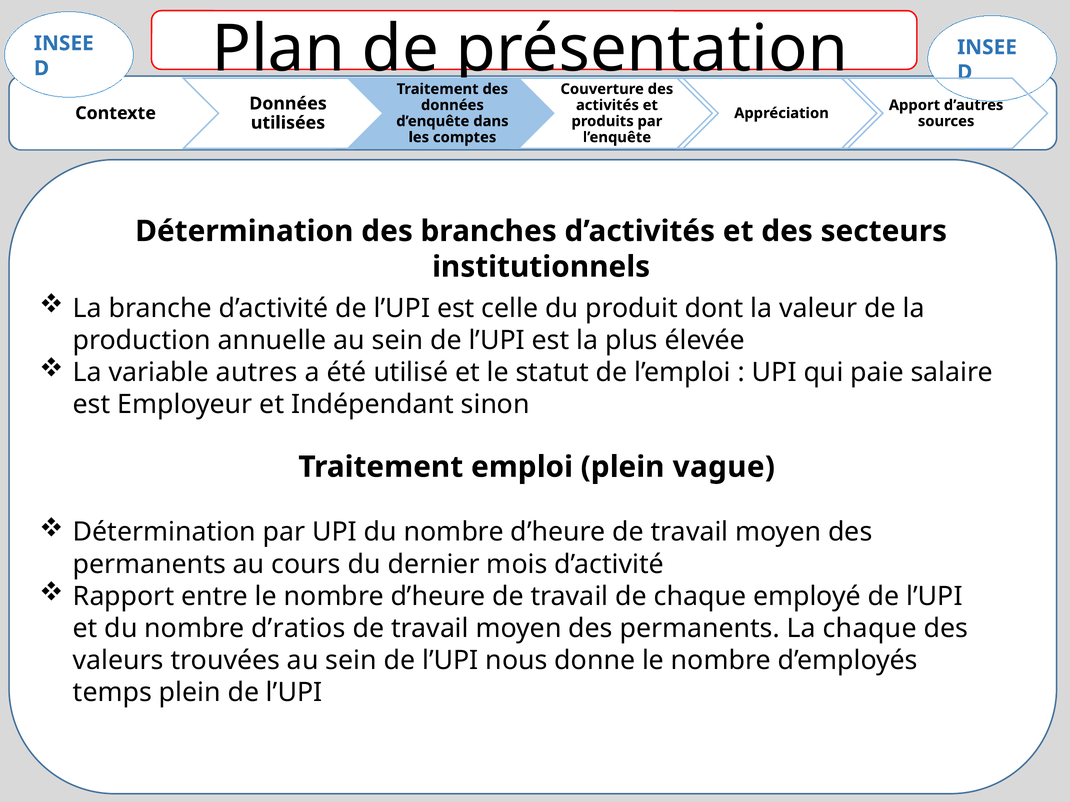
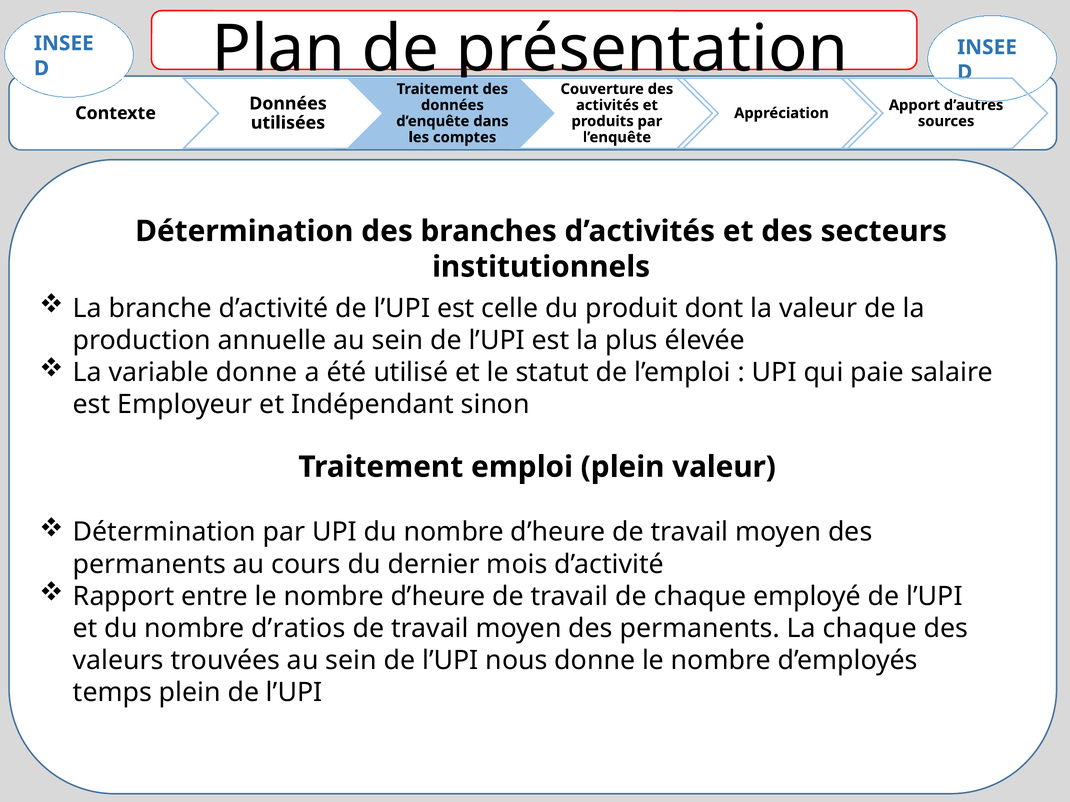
variable autres: autres -> donne
plein vague: vague -> valeur
